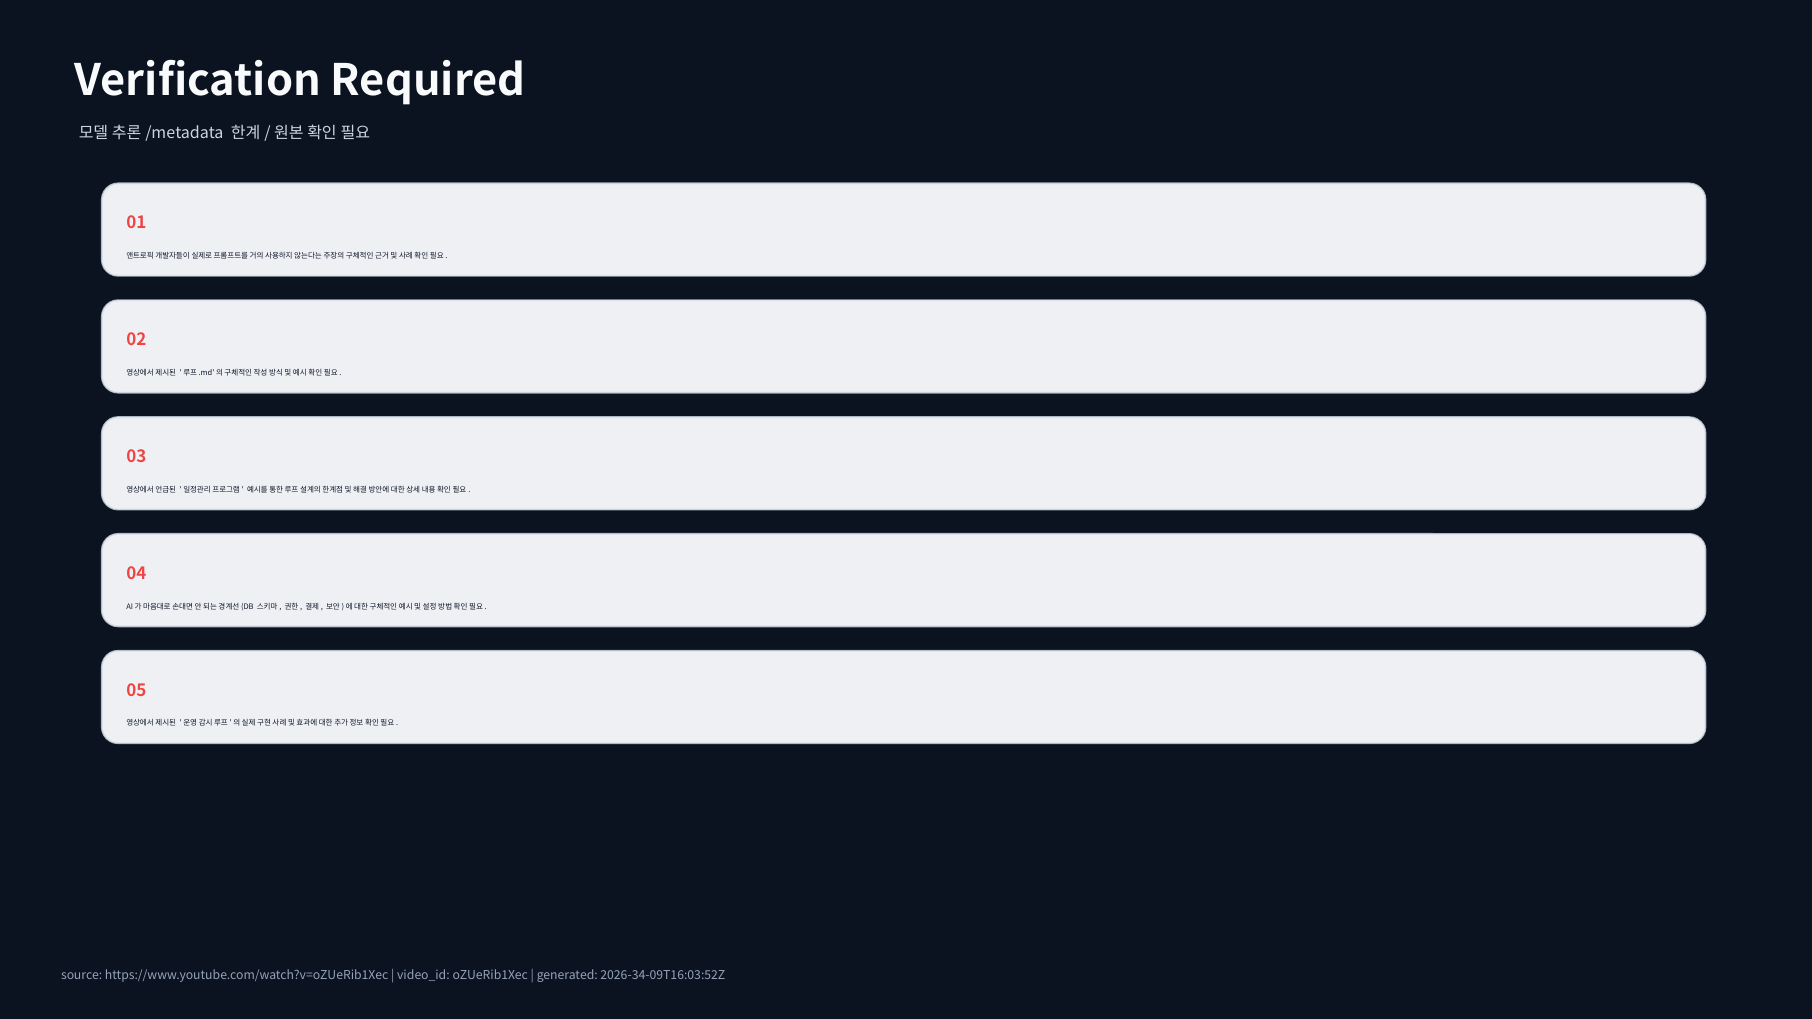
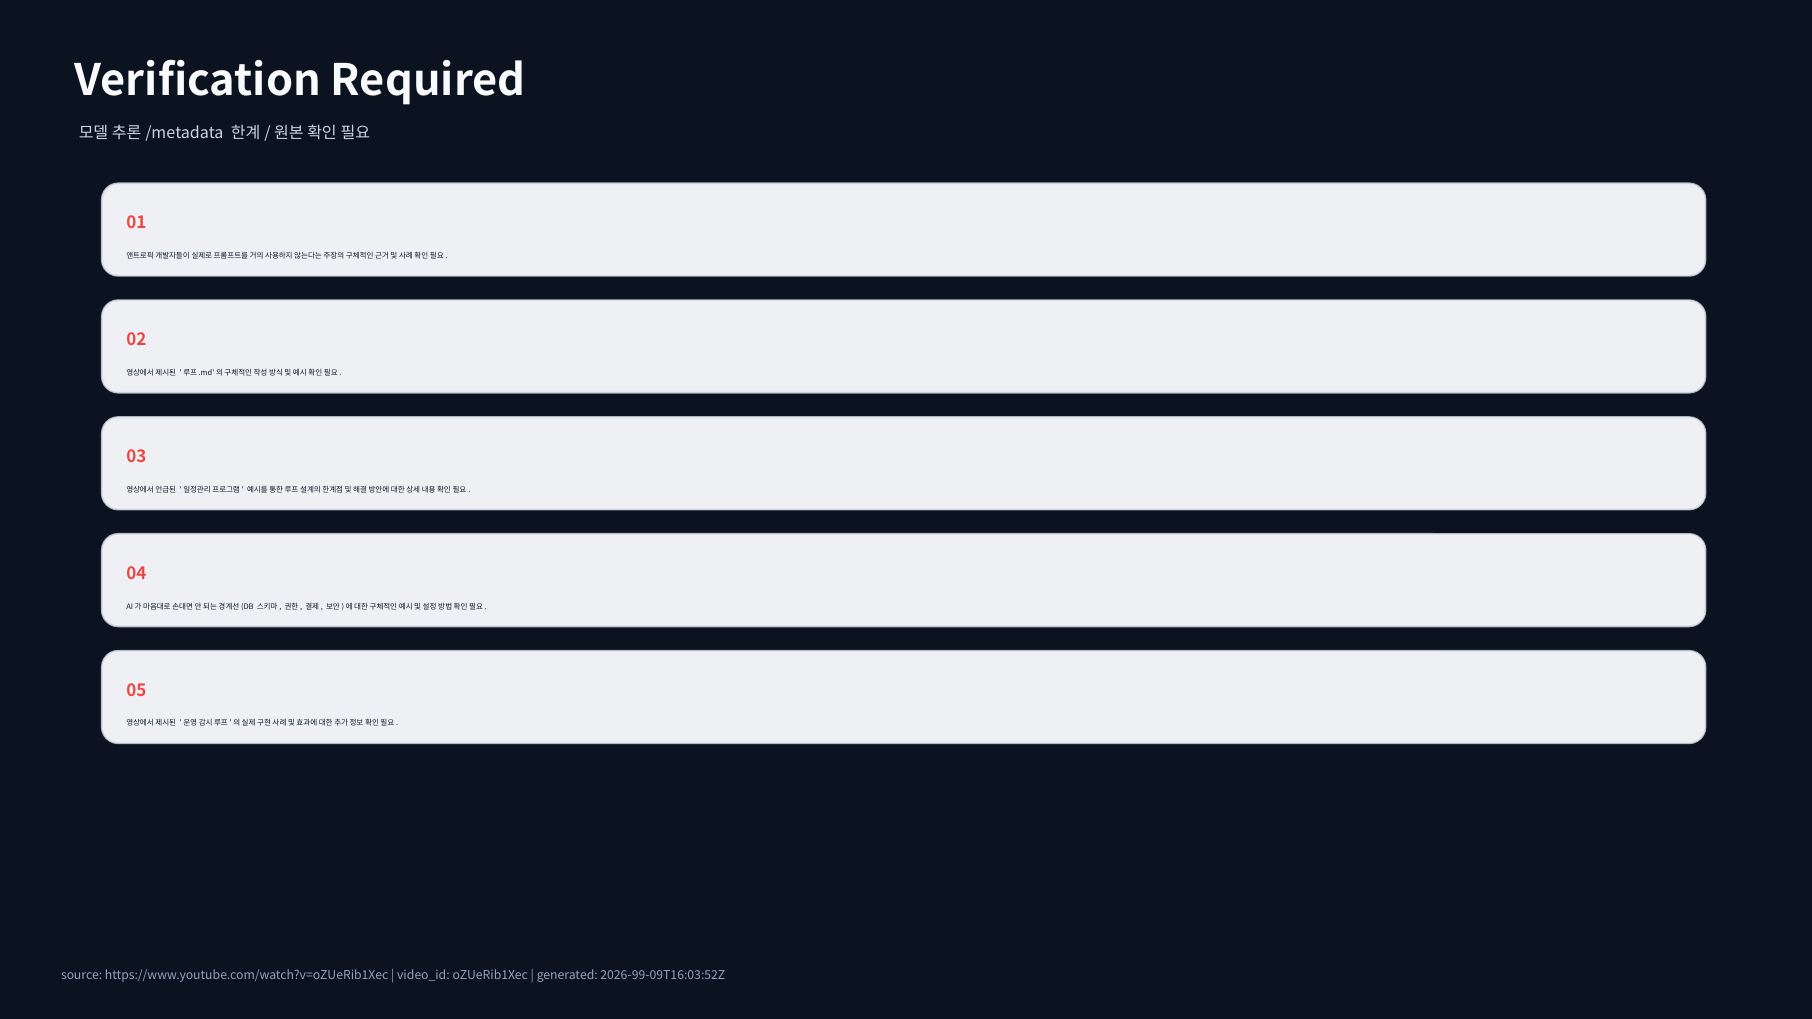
2026-34-09T16:03:52Z: 2026-34-09T16:03:52Z -> 2026-99-09T16:03:52Z
